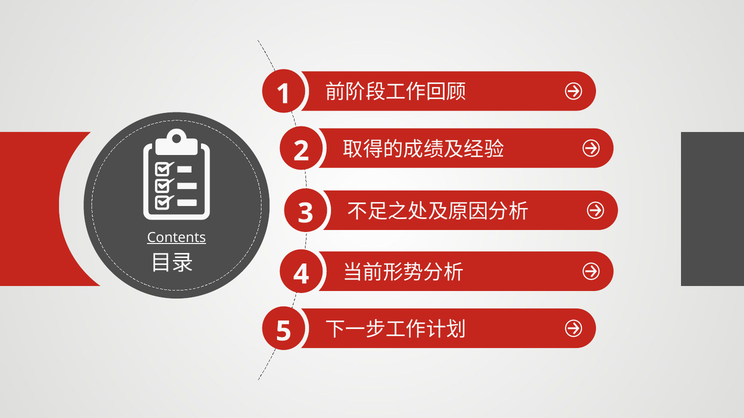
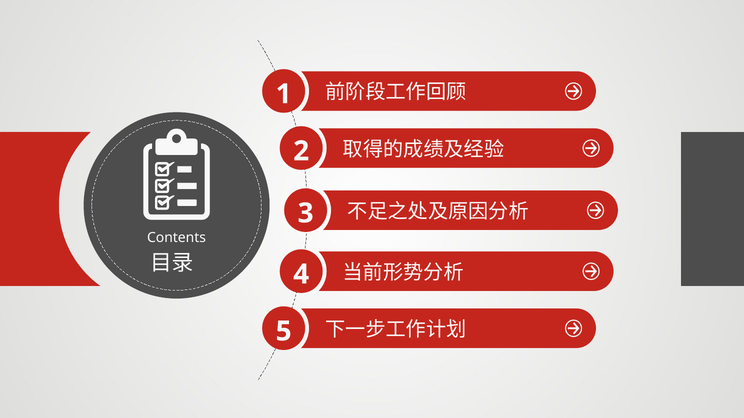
Contents underline: present -> none
